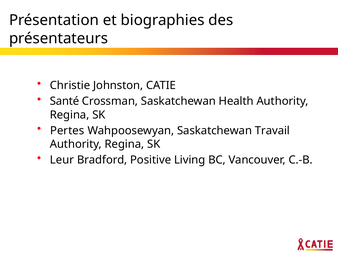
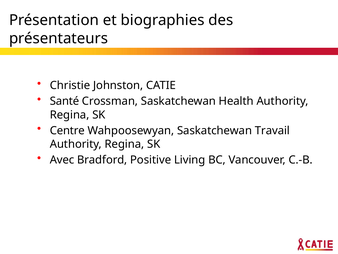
Pertes: Pertes -> Centre
Leur: Leur -> Avec
